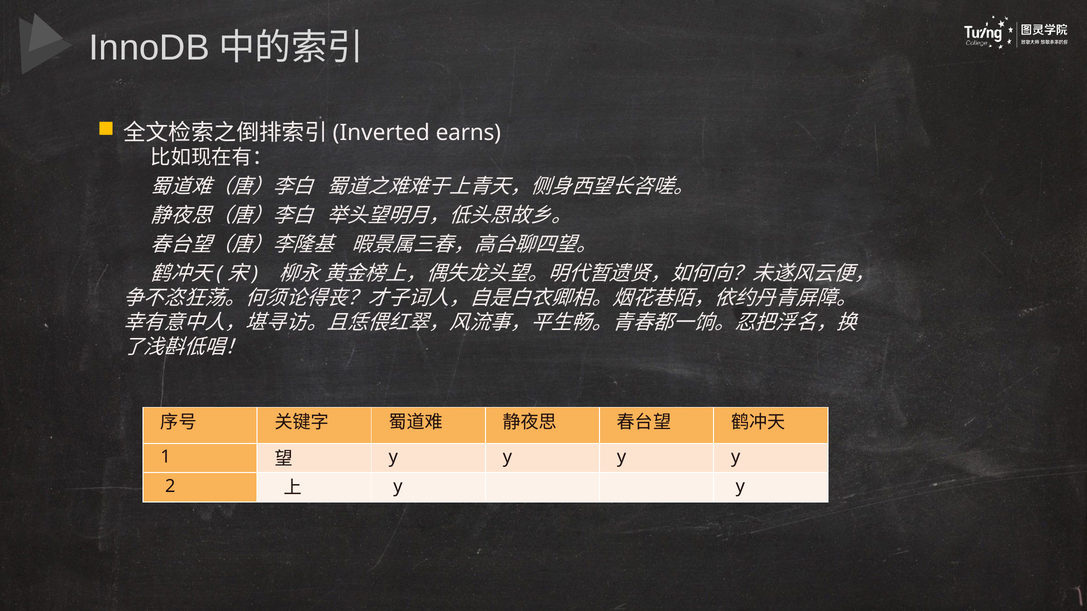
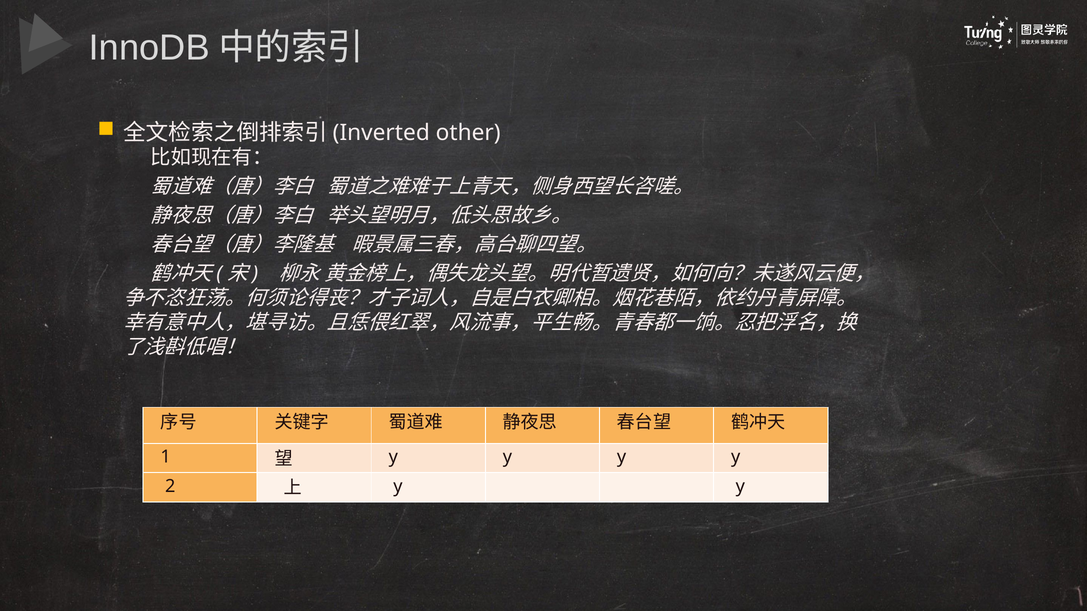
earns: earns -> other
